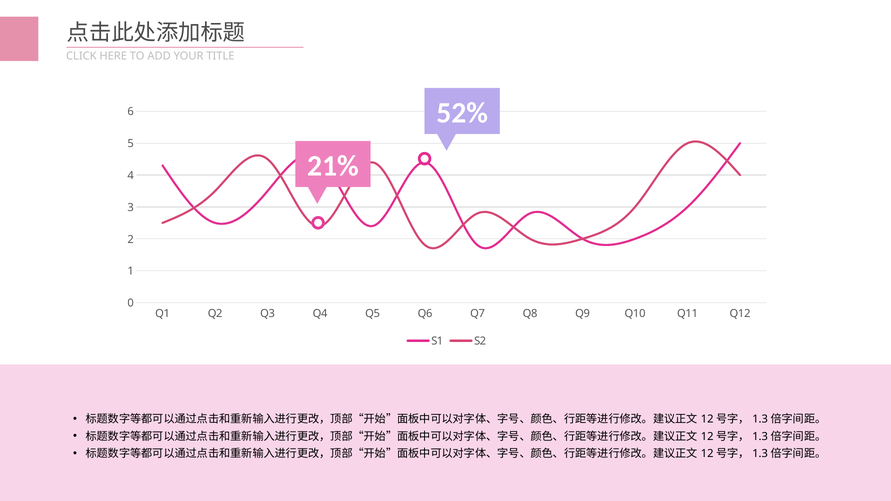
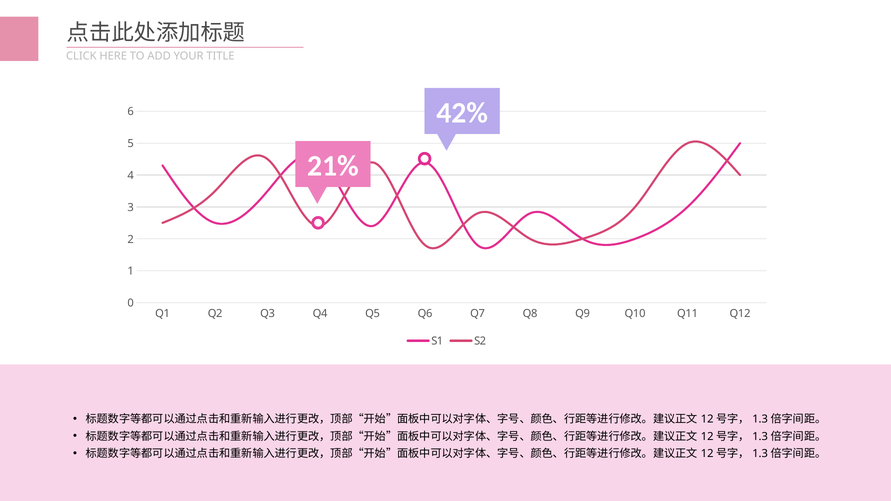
52%: 52% -> 42%
